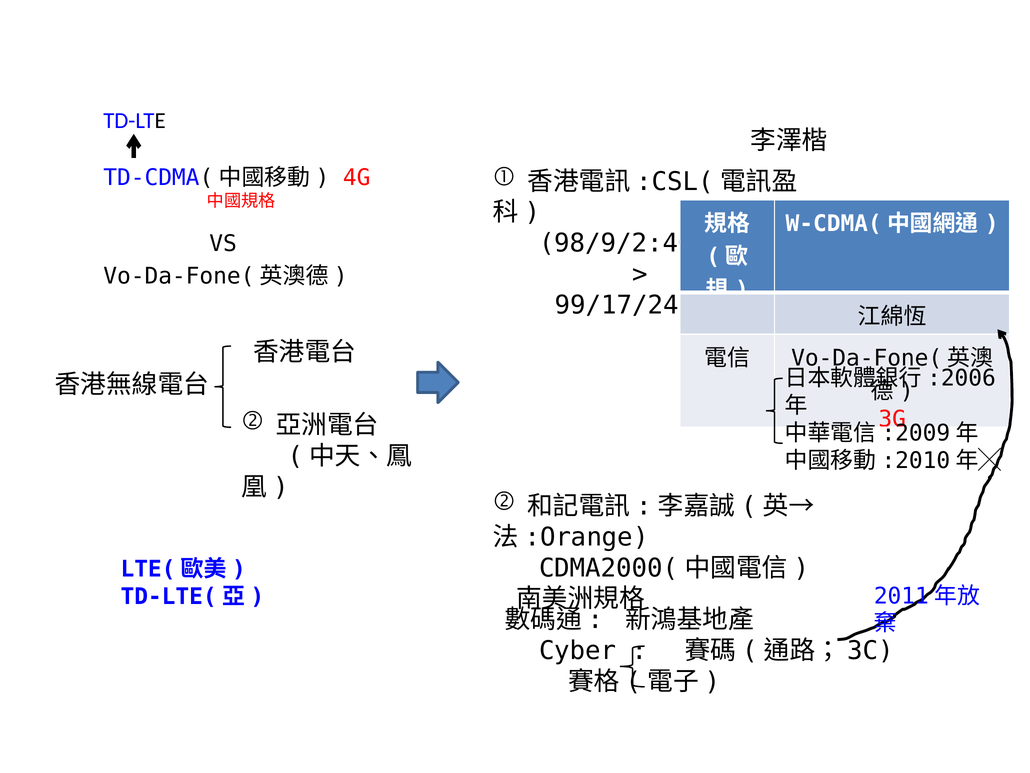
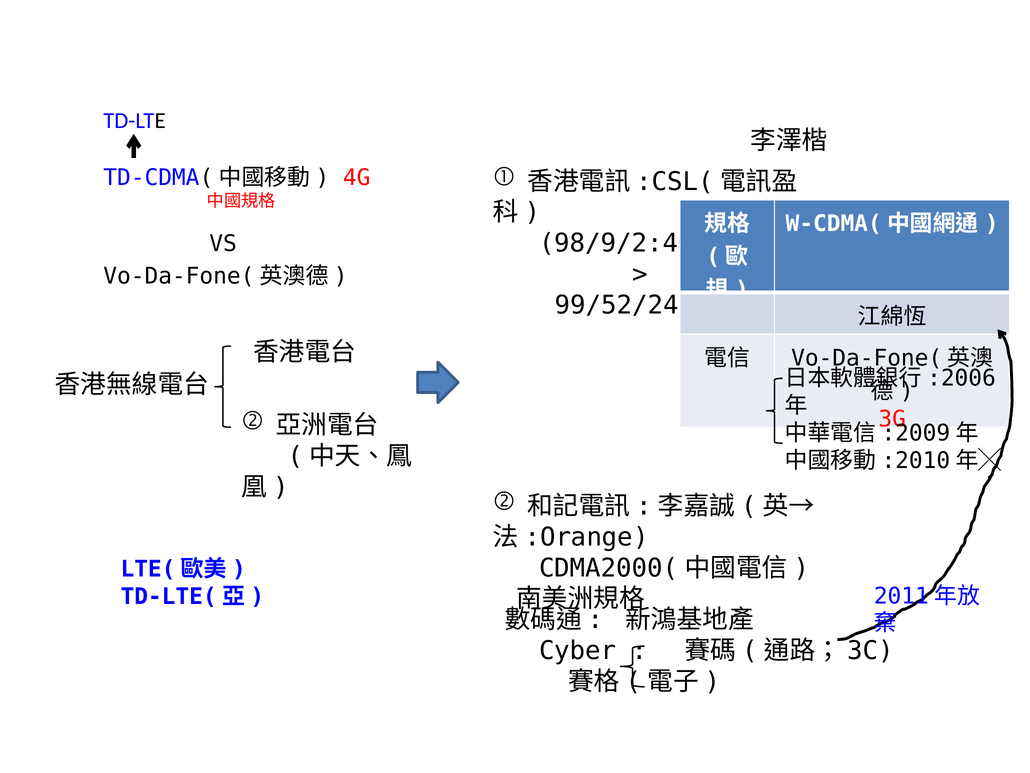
99/17/24: 99/17/24 -> 99/52/24
